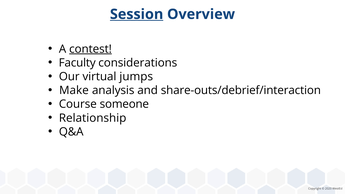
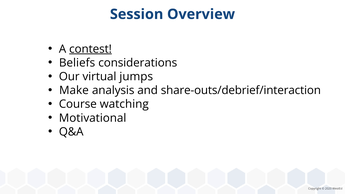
Session underline: present -> none
Faculty: Faculty -> Beliefs
someone: someone -> watching
Relationship: Relationship -> Motivational
